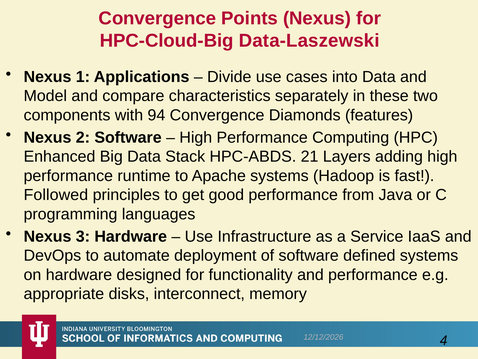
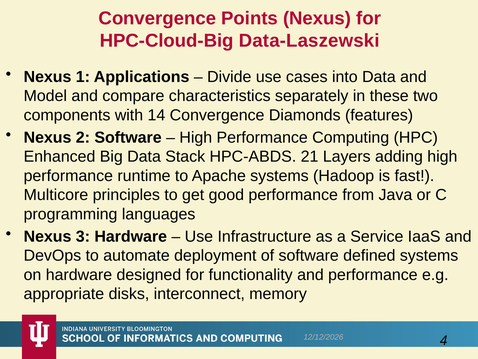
94: 94 -> 14
Followed: Followed -> Multicore
